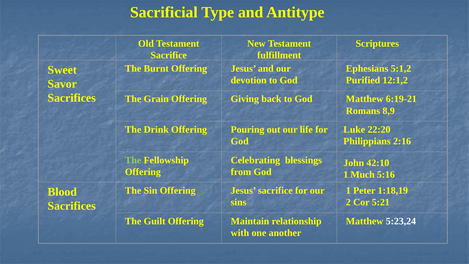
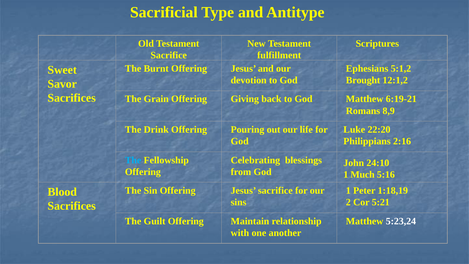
Purified: Purified -> Brought
The at (133, 160) colour: light green -> light blue
42:10: 42:10 -> 24:10
